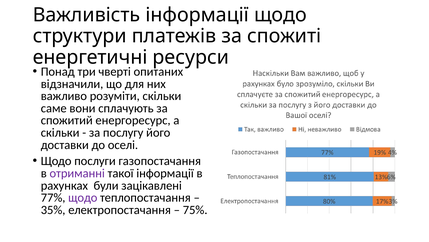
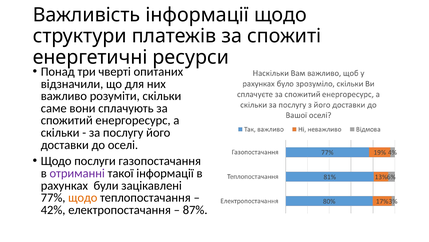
щодо at (83, 197) colour: purple -> orange
35%: 35% -> 42%
75%: 75% -> 87%
